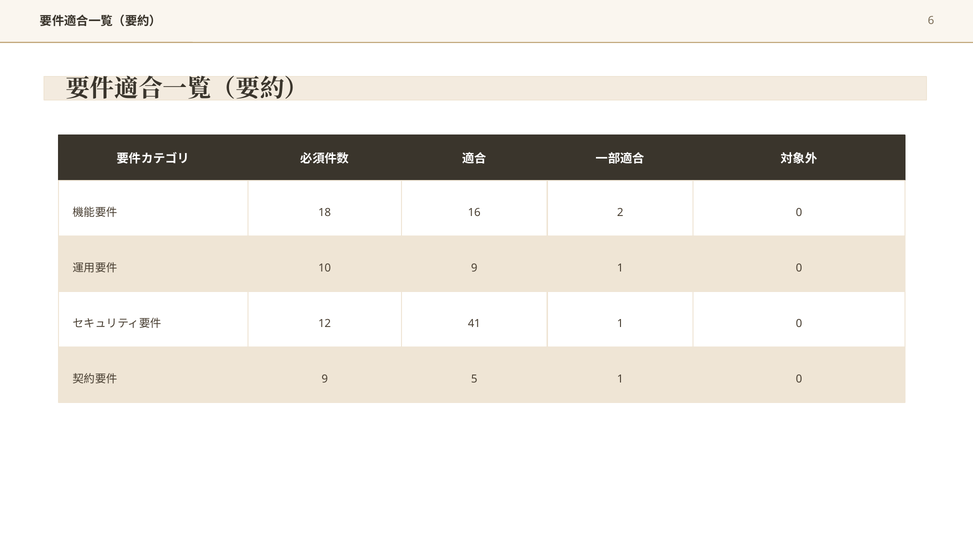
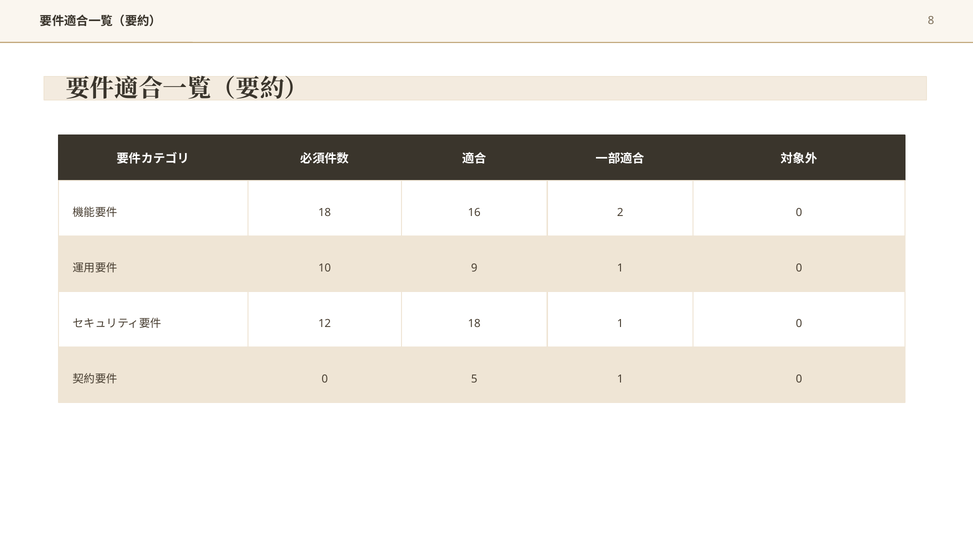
6: 6 -> 8
12 41: 41 -> 18
9 at (325, 379): 9 -> 0
